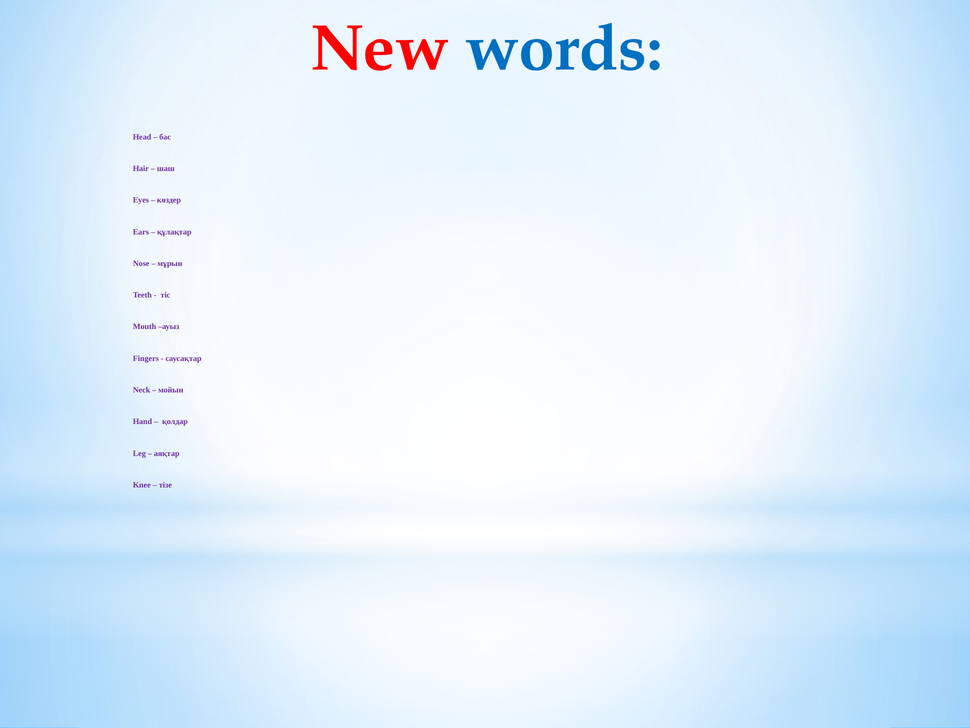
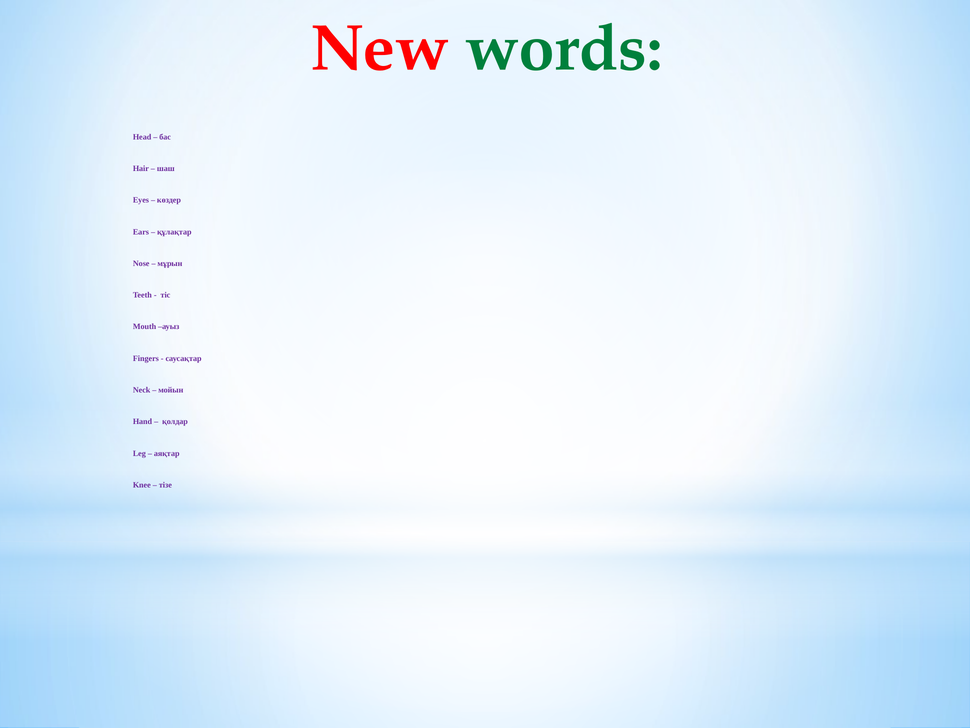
words colour: blue -> green
